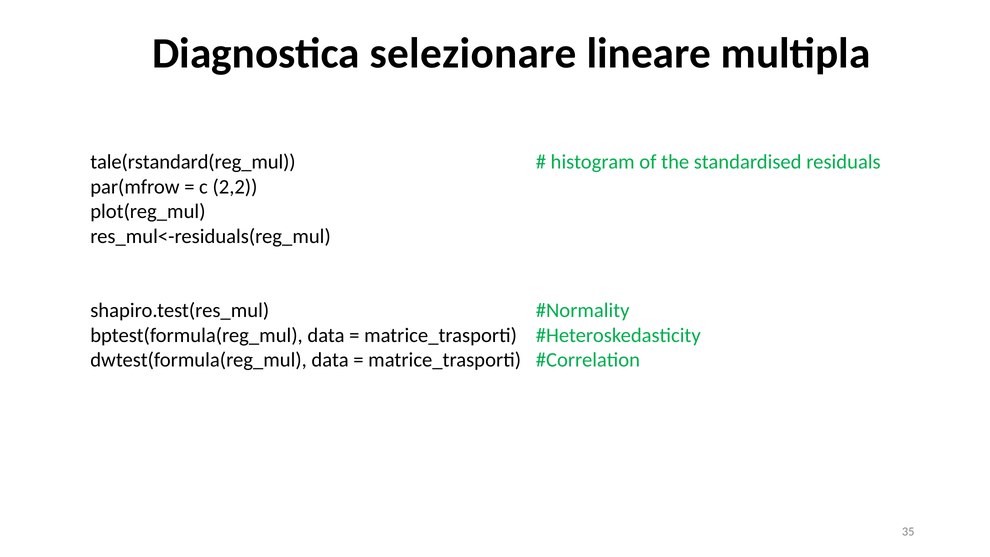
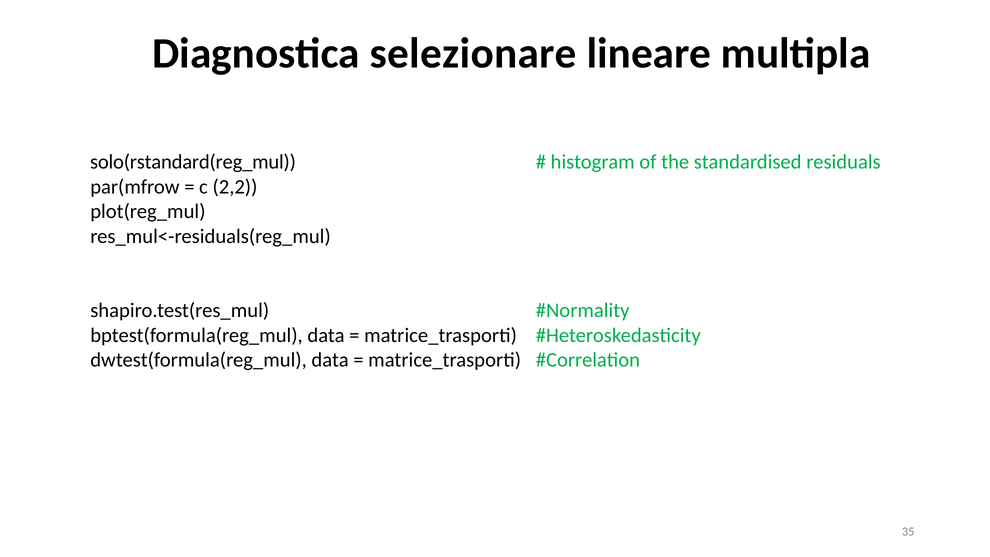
tale(rstandard(reg_mul: tale(rstandard(reg_mul -> solo(rstandard(reg_mul
